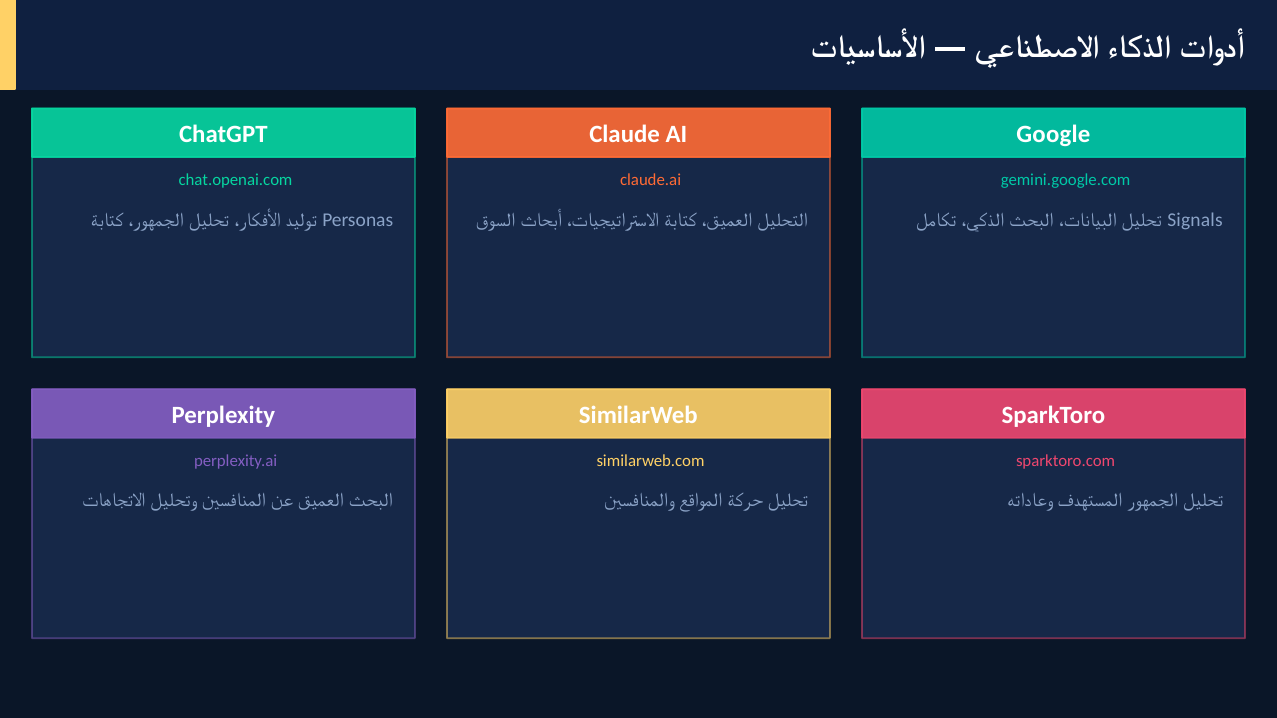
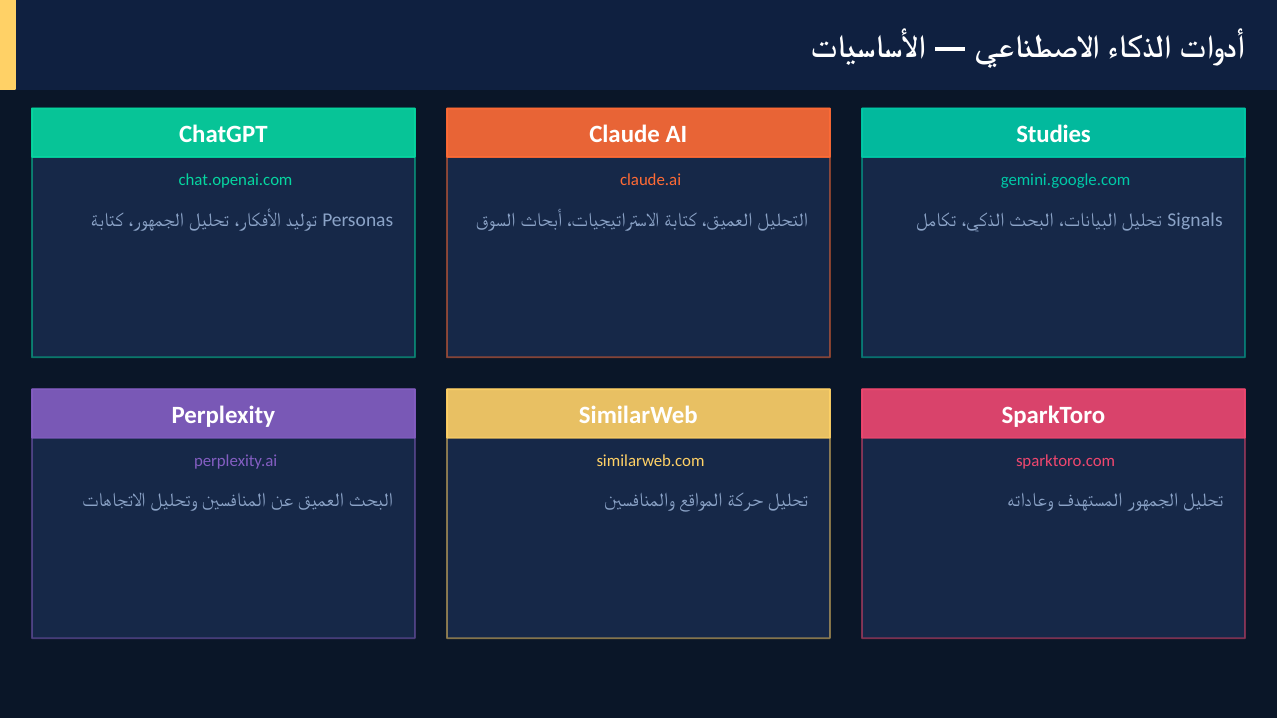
Google: Google -> Studies
